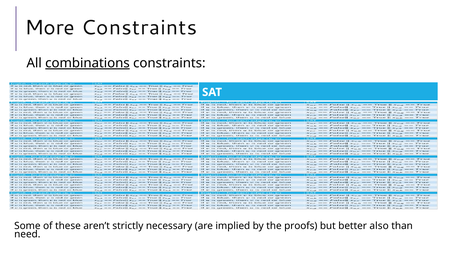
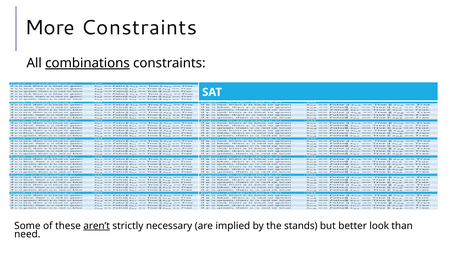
aren’t underline: none -> present
proofs: proofs -> stands
also: also -> look
